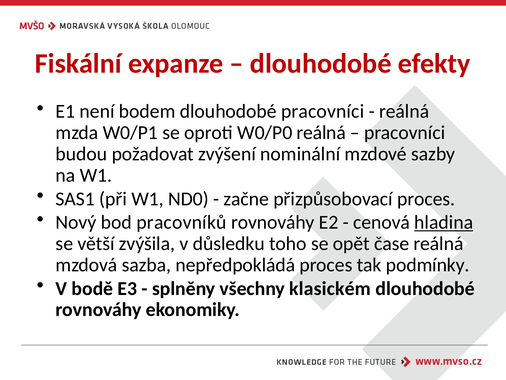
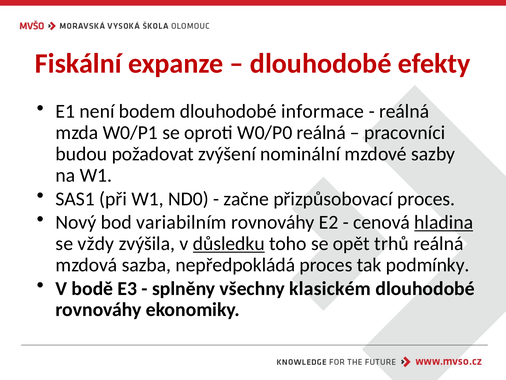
dlouhodobé pracovníci: pracovníci -> informace
pracovníků: pracovníků -> variabilním
větší: větší -> vždy
důsledku underline: none -> present
čase: čase -> trhů
